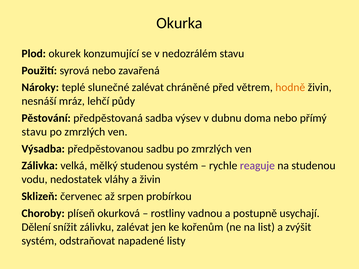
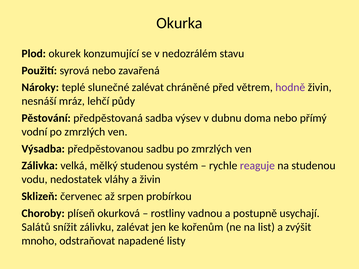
hodně colour: orange -> purple
stavu at (34, 132): stavu -> vodní
Dělení: Dělení -> Salátů
systém at (39, 241): systém -> mnoho
